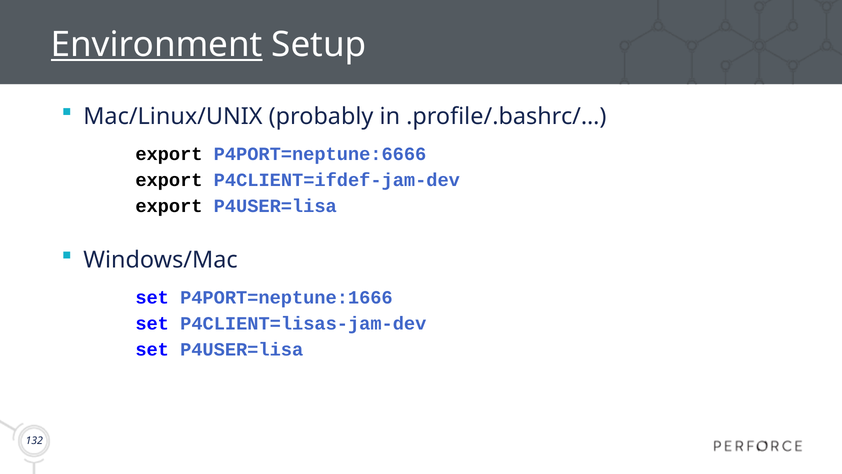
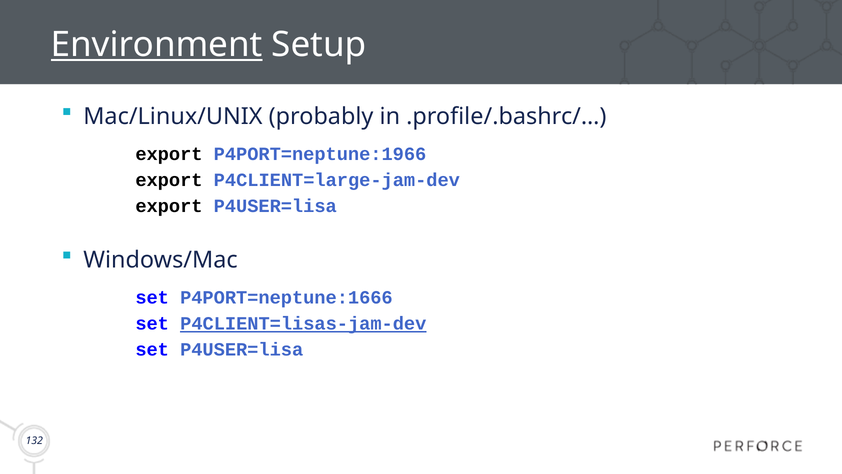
P4PORT=neptune:6666: P4PORT=neptune:6666 -> P4PORT=neptune:1966
P4CLIENT=ifdef-jam-dev: P4CLIENT=ifdef-jam-dev -> P4CLIENT=large-jam-dev
P4CLIENT=lisas-jam-dev underline: none -> present
